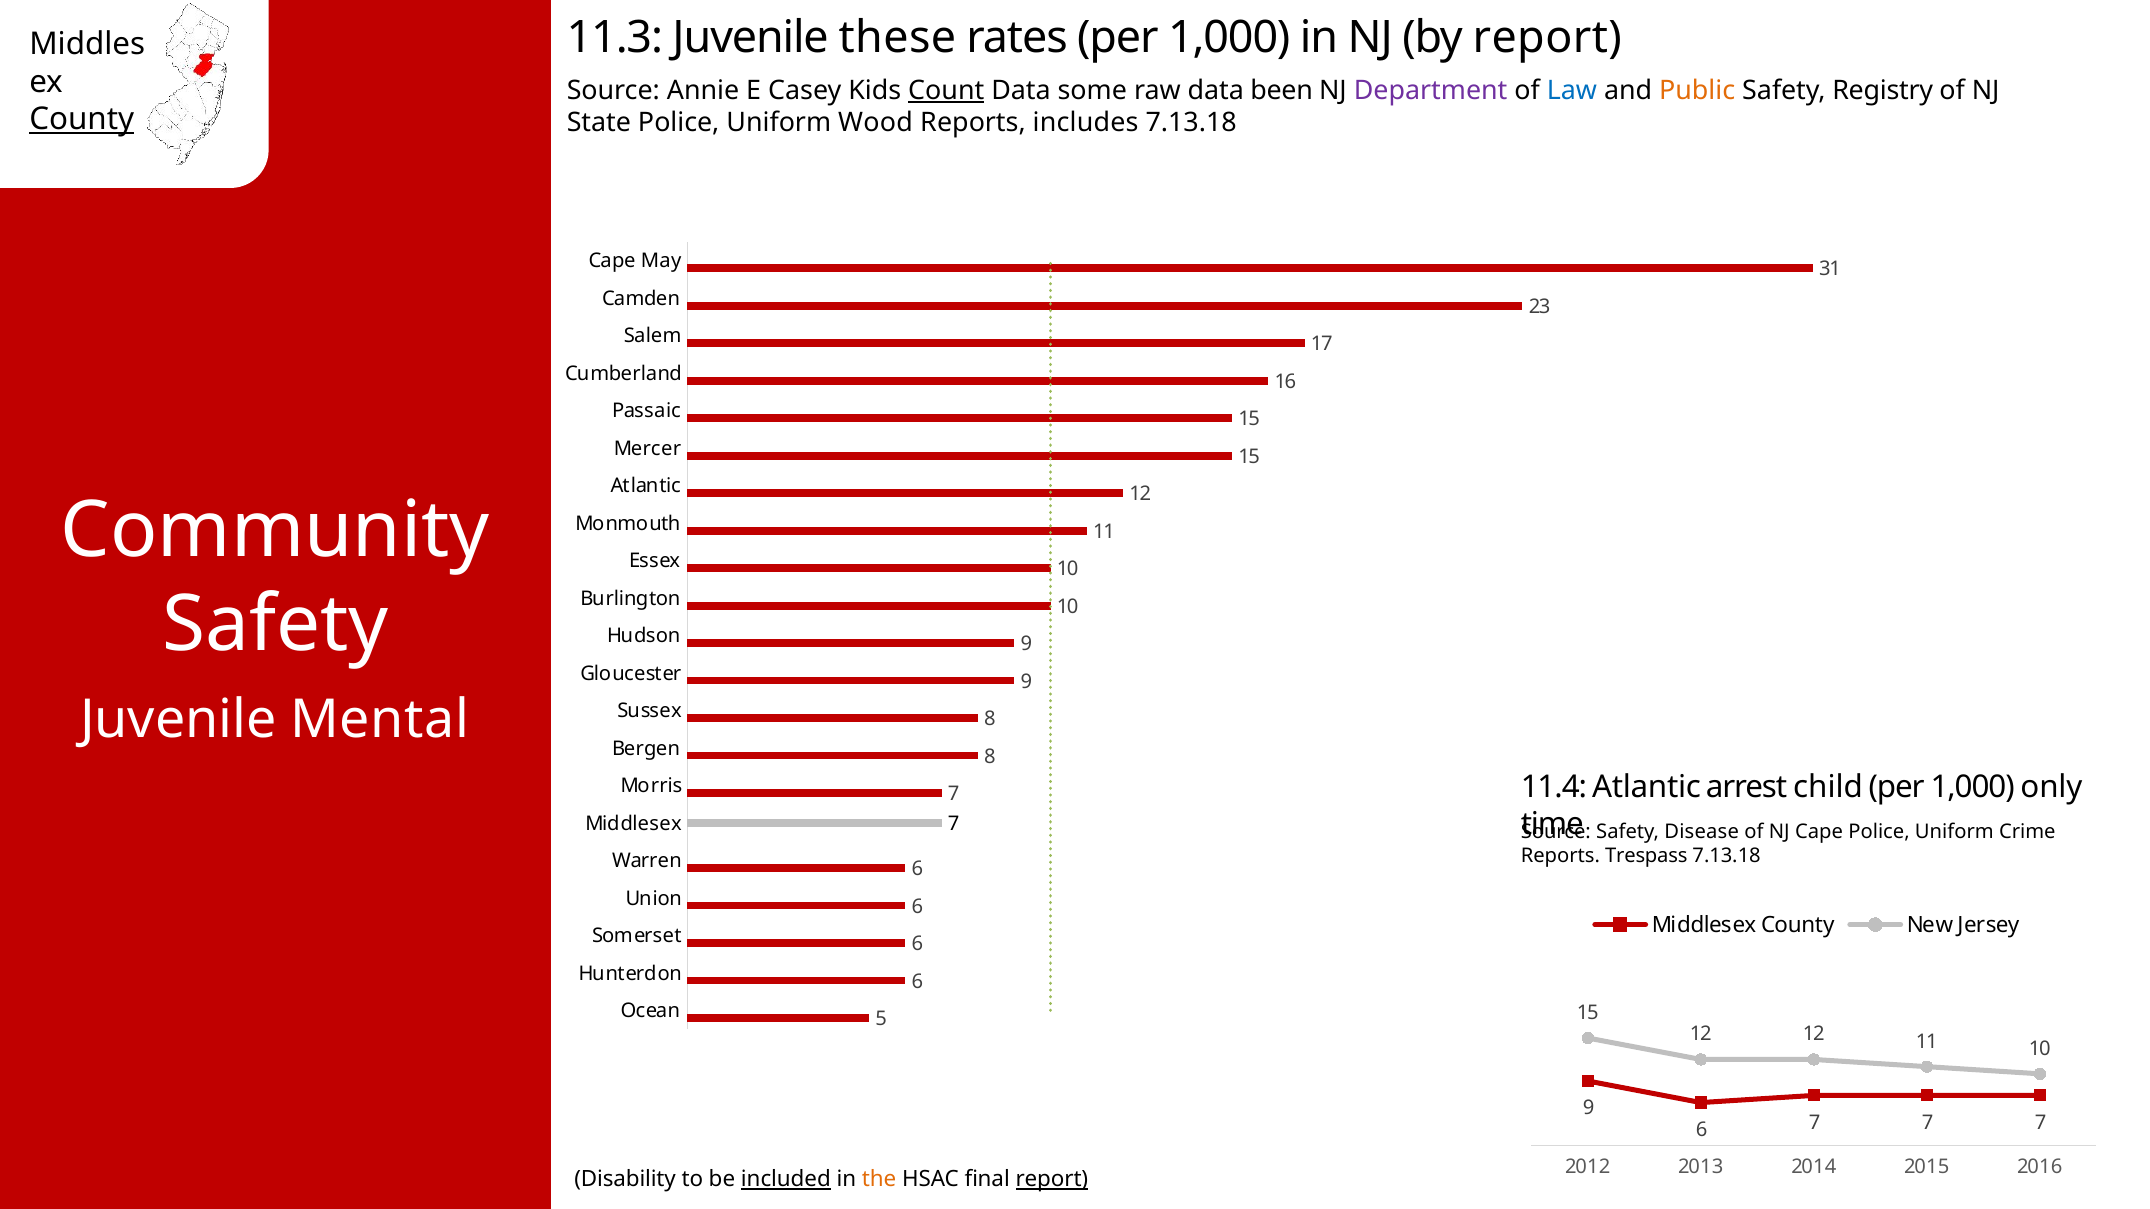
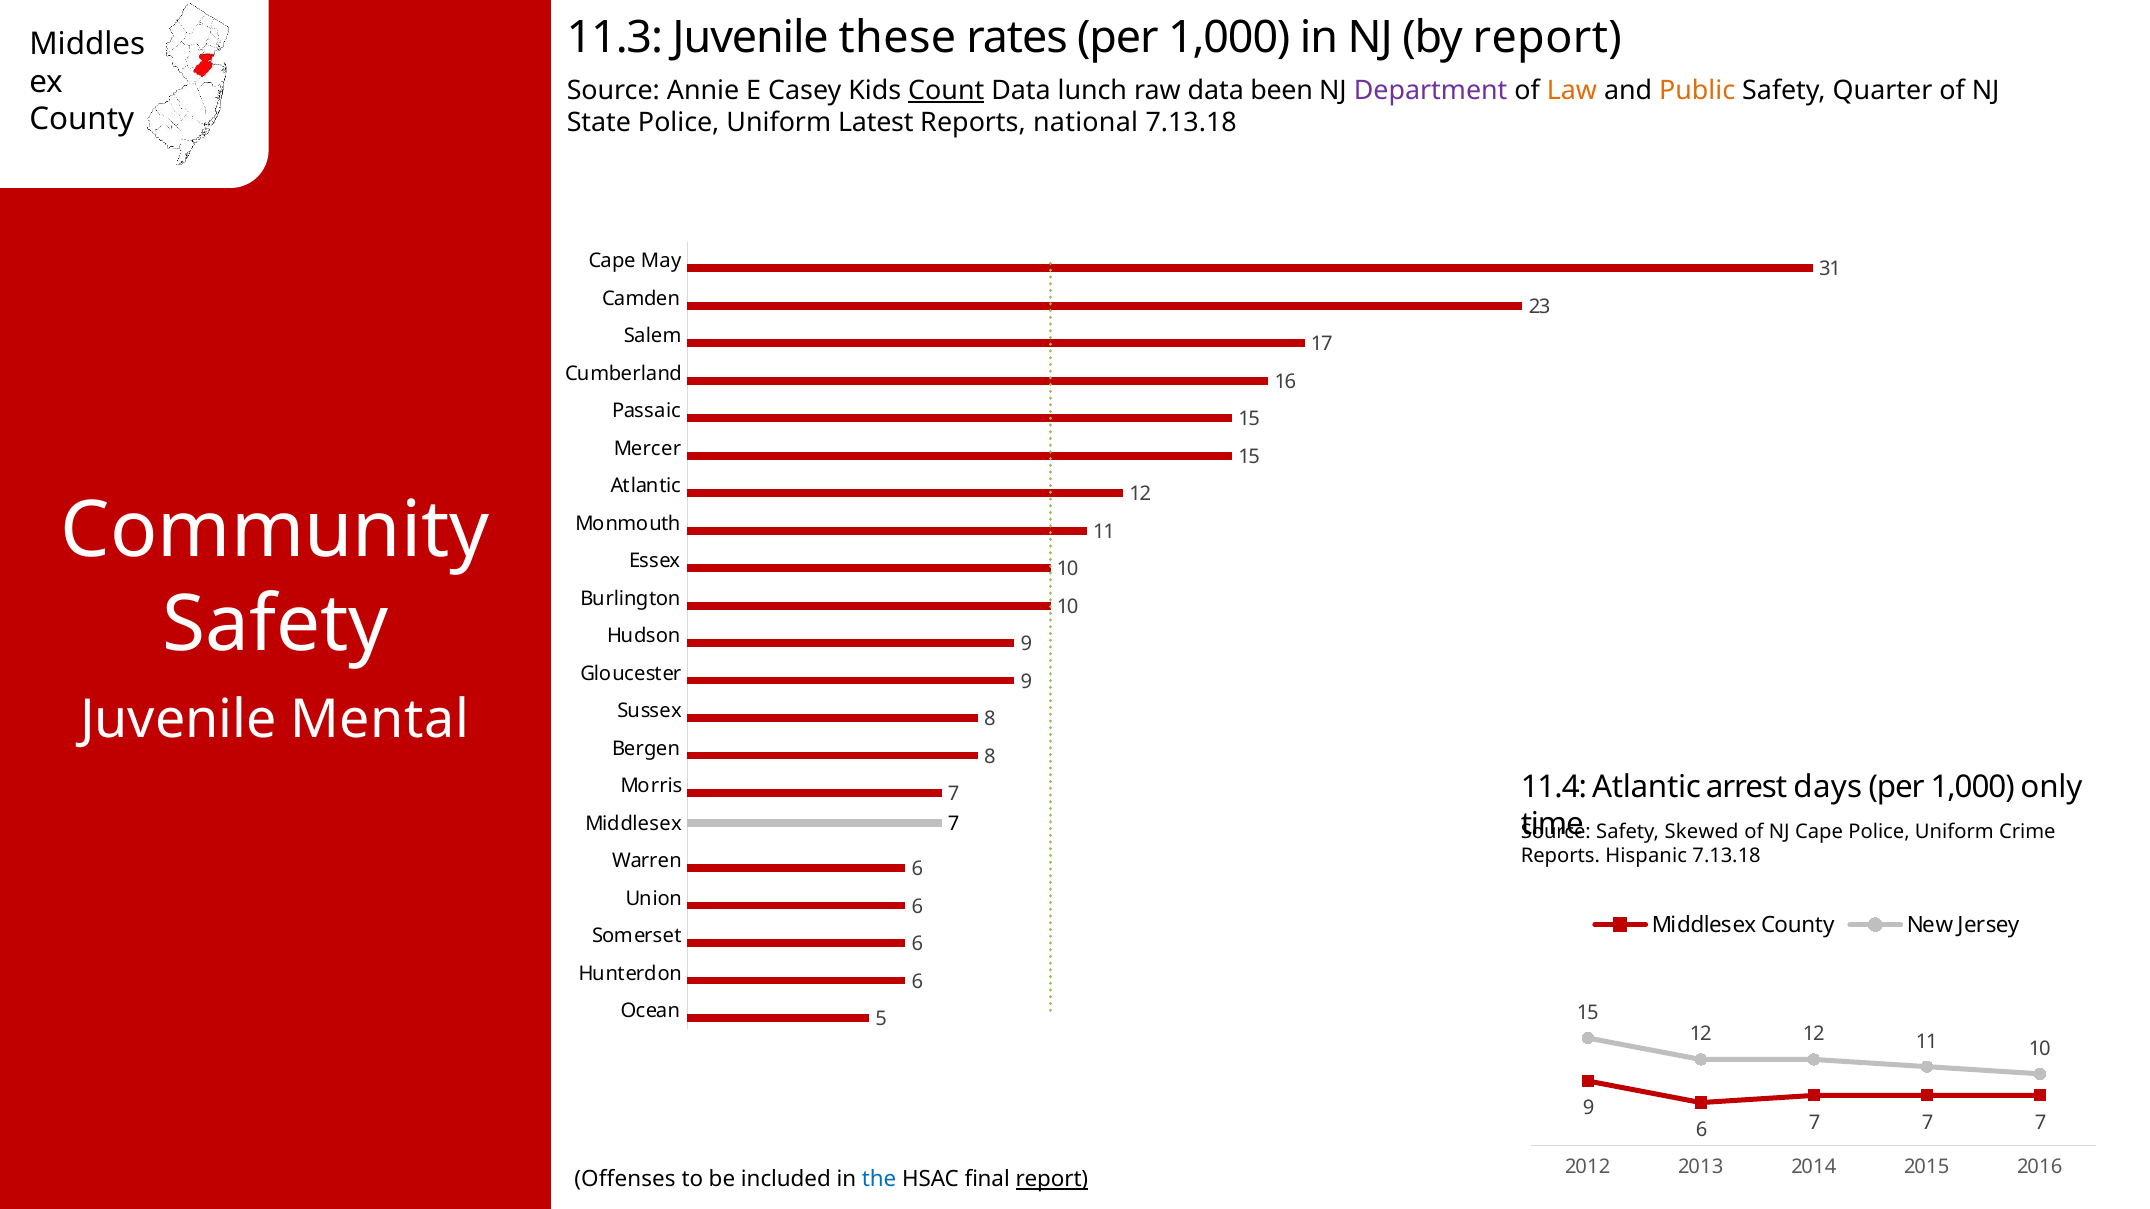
some: some -> lunch
Law colour: blue -> orange
Registry: Registry -> Quarter
County at (82, 119) underline: present -> none
Wood: Wood -> Latest
includes: includes -> national
child: child -> days
Disease: Disease -> Skewed
Trespass: Trespass -> Hispanic
Disability: Disability -> Offenses
included underline: present -> none
the colour: orange -> blue
